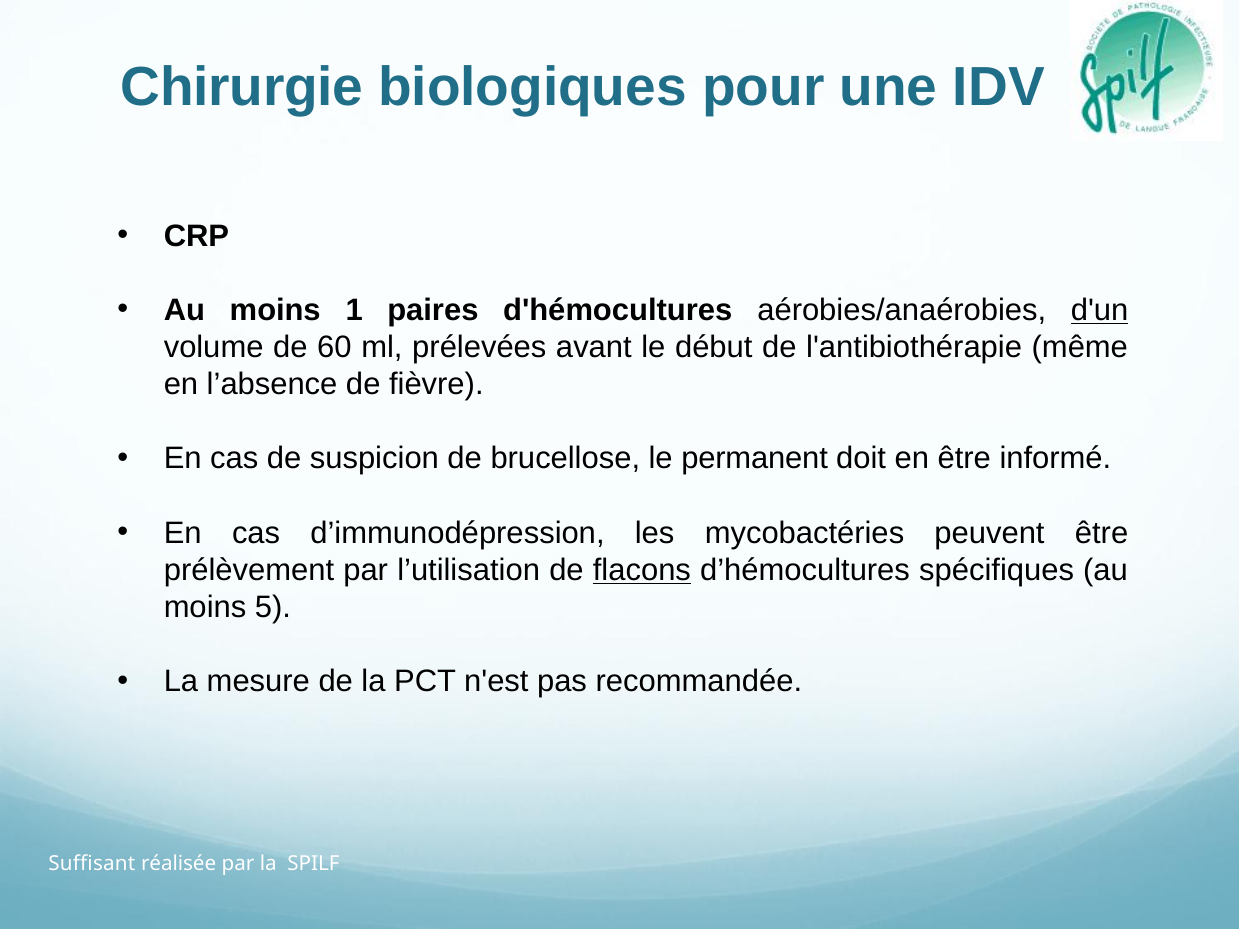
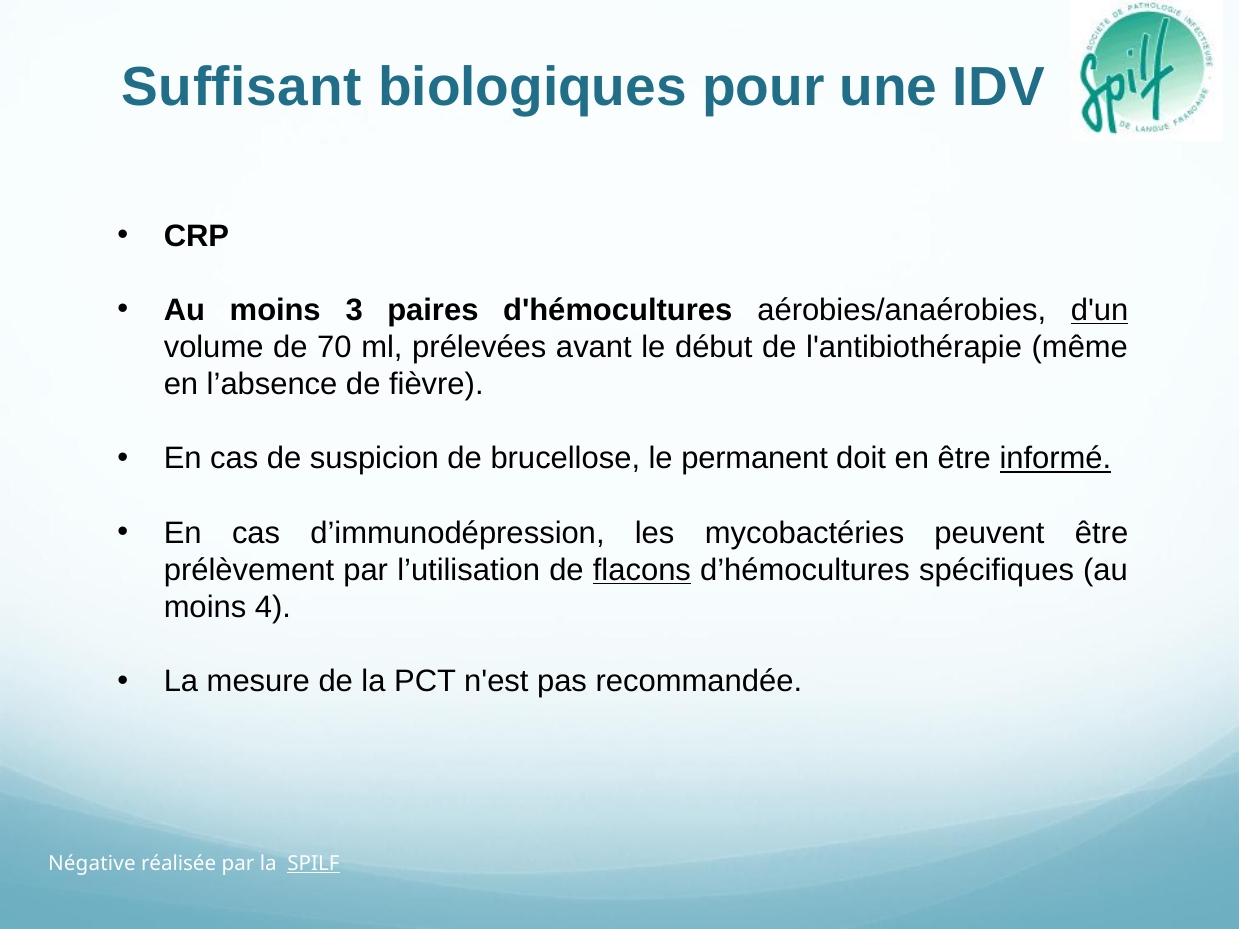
Chirurgie: Chirurgie -> Suffisant
1: 1 -> 3
60: 60 -> 70
informé underline: none -> present
5: 5 -> 4
Suffisant: Suffisant -> Négative
SPILF underline: none -> present
